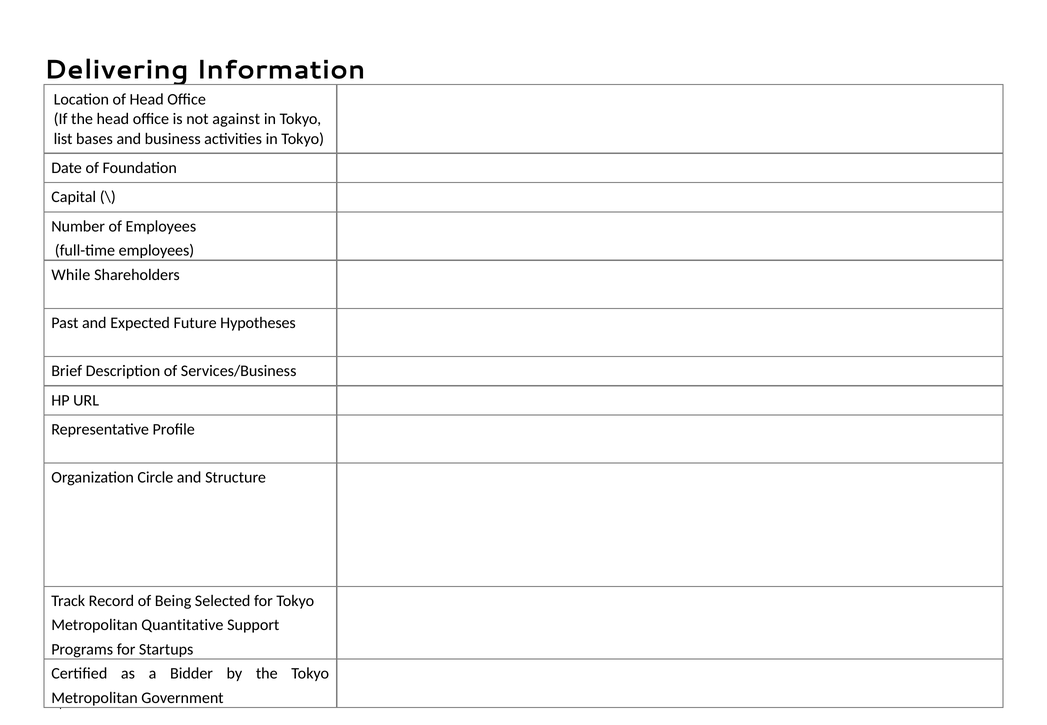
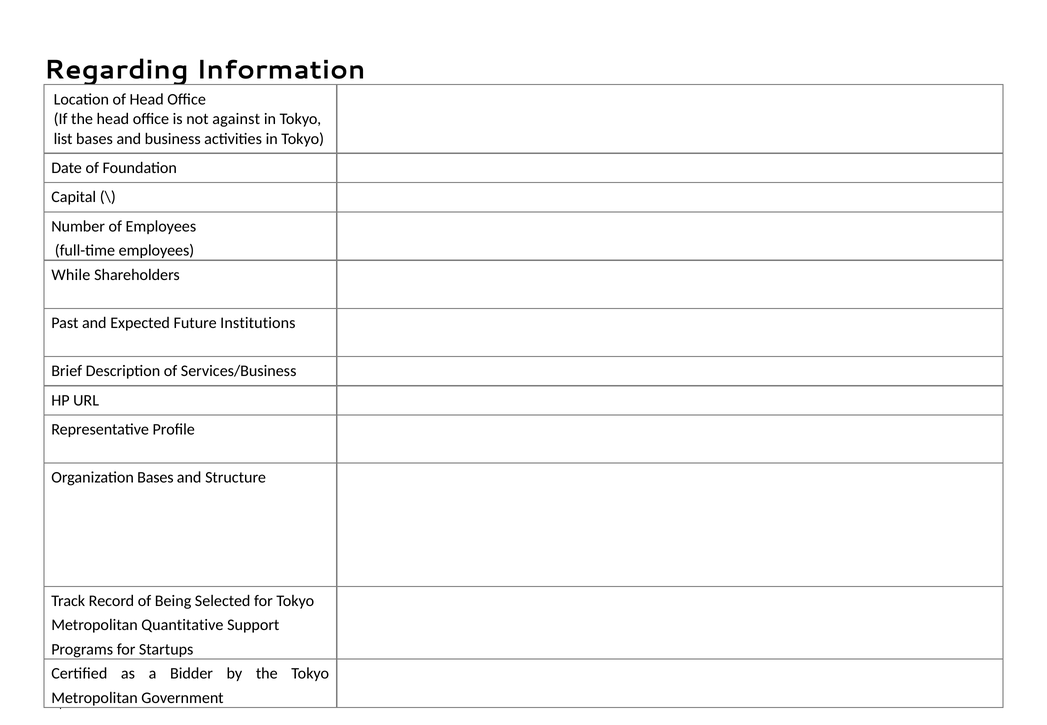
Delivering: Delivering -> Regarding
Hypotheses: Hypotheses -> Institutions
Organization Circle: Circle -> Bases
